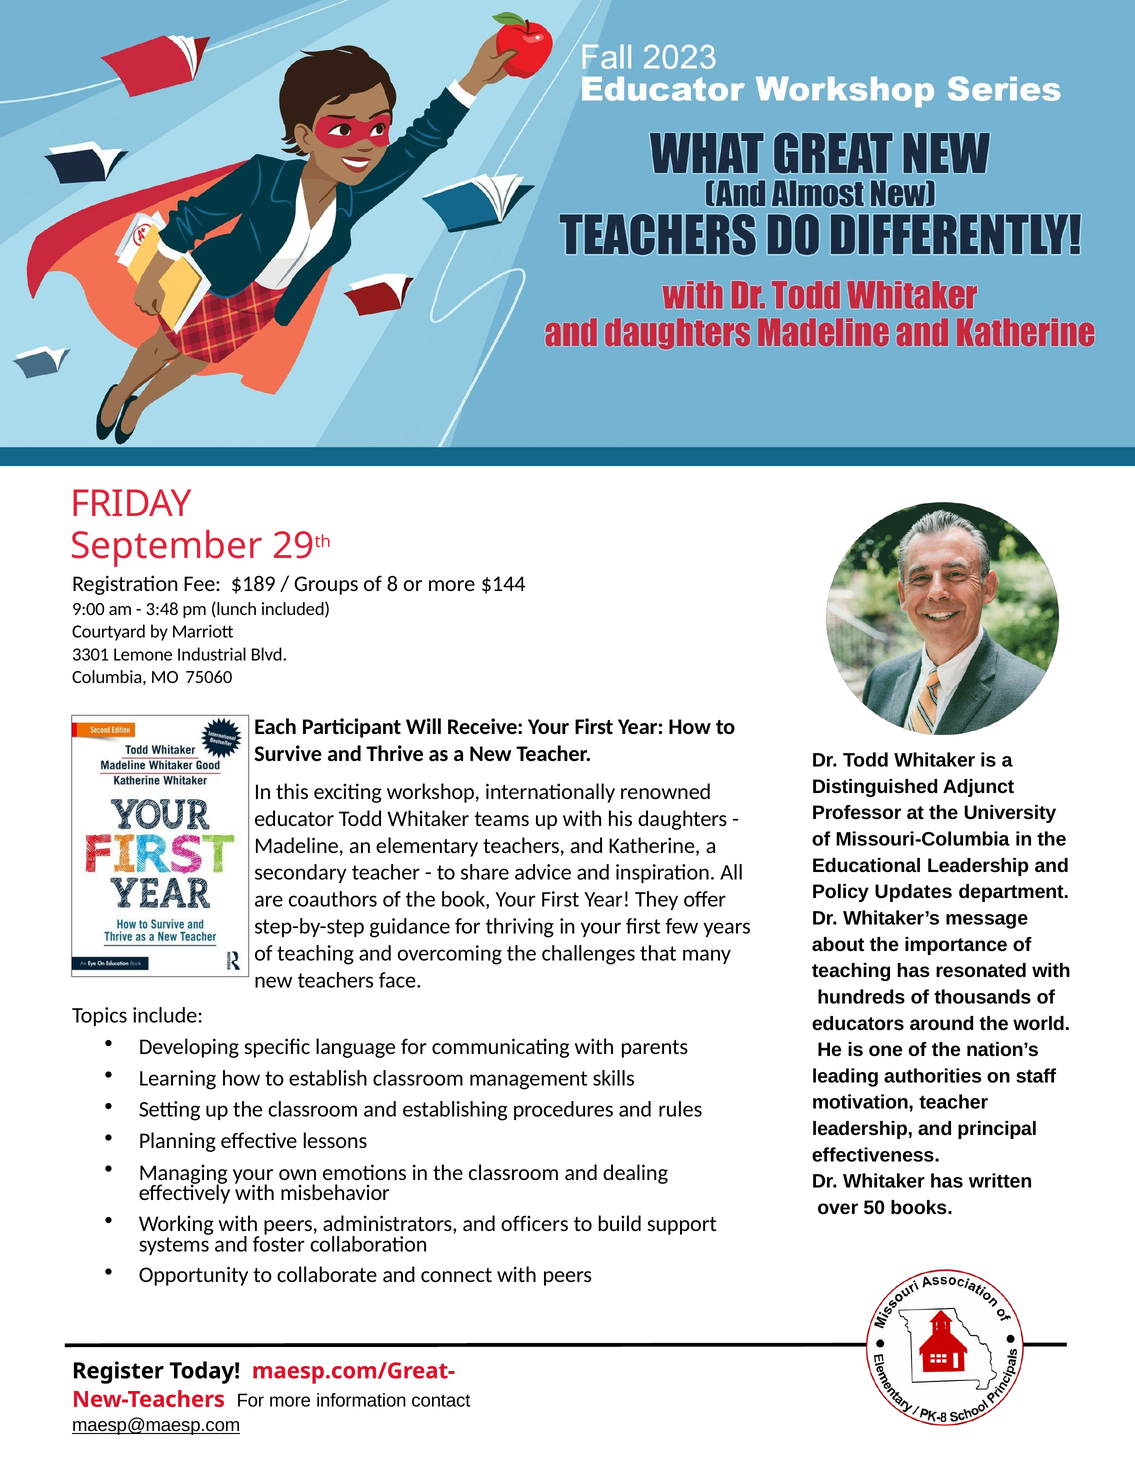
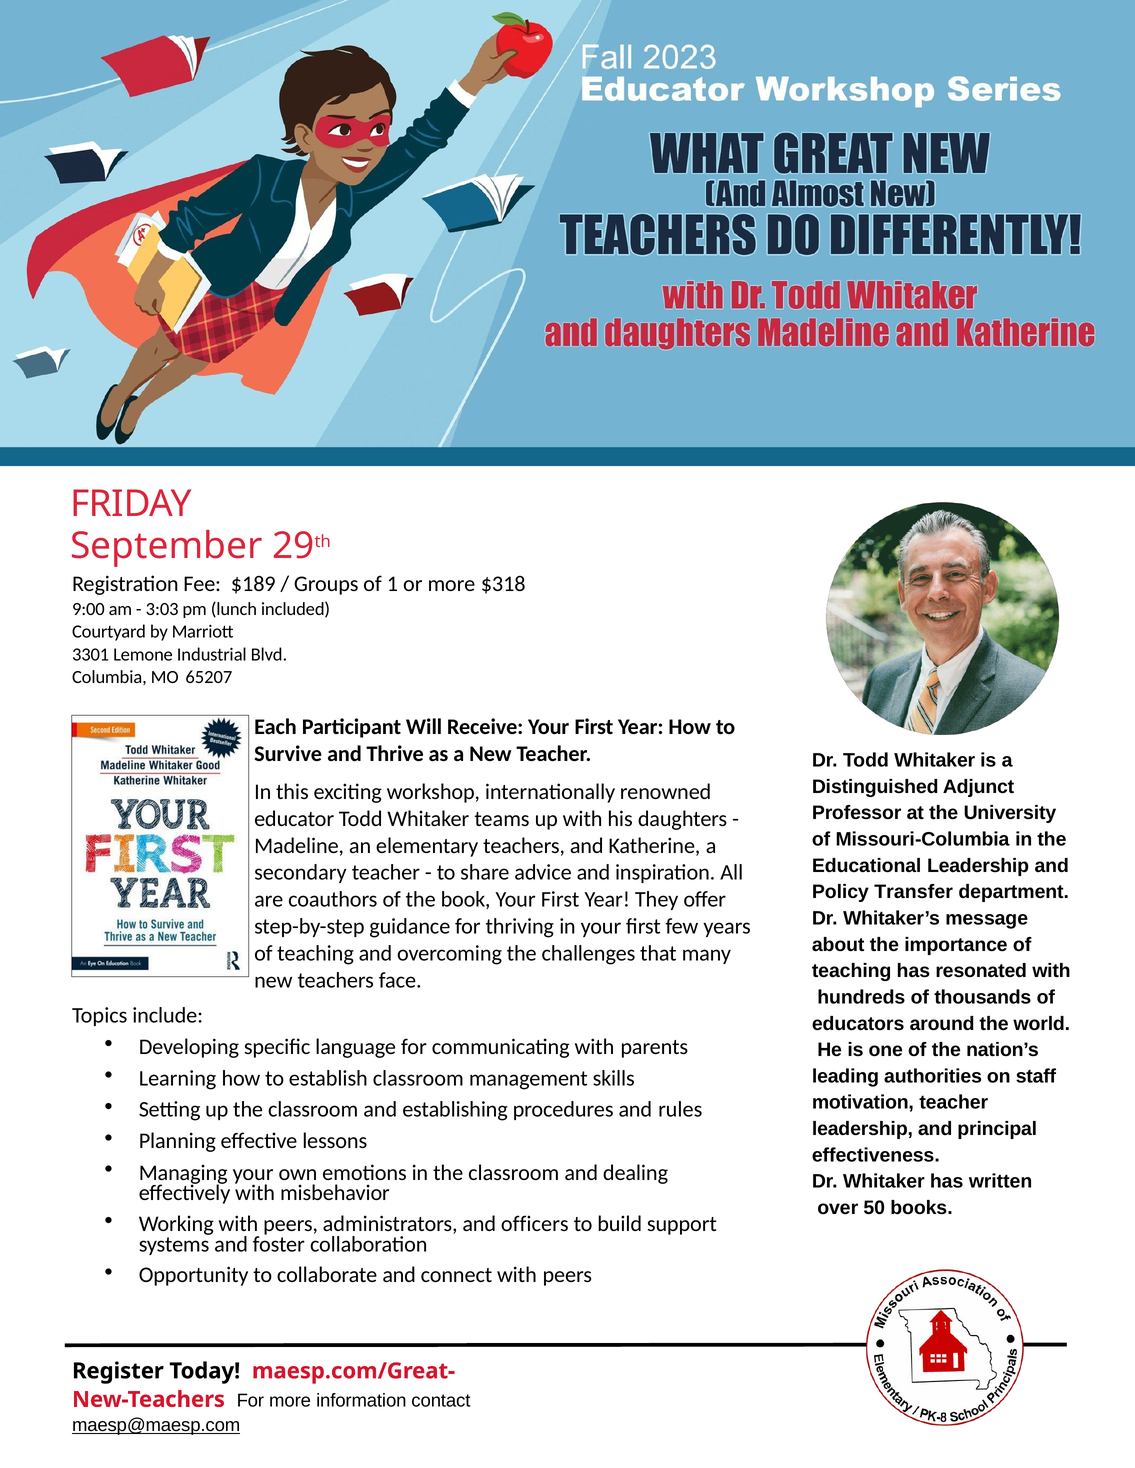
8: 8 -> 1
$144: $144 -> $318
3:48: 3:48 -> 3:03
75060: 75060 -> 65207
Updates: Updates -> Transfer
